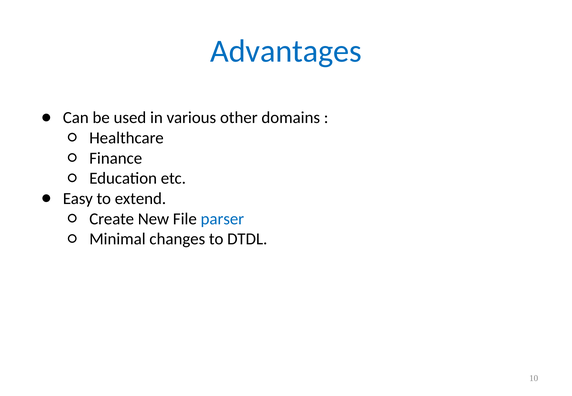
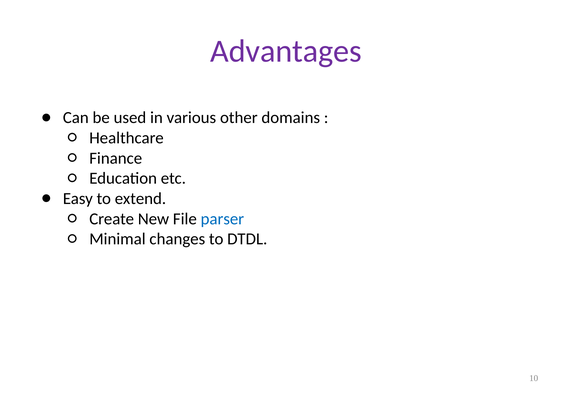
Advantages colour: blue -> purple
